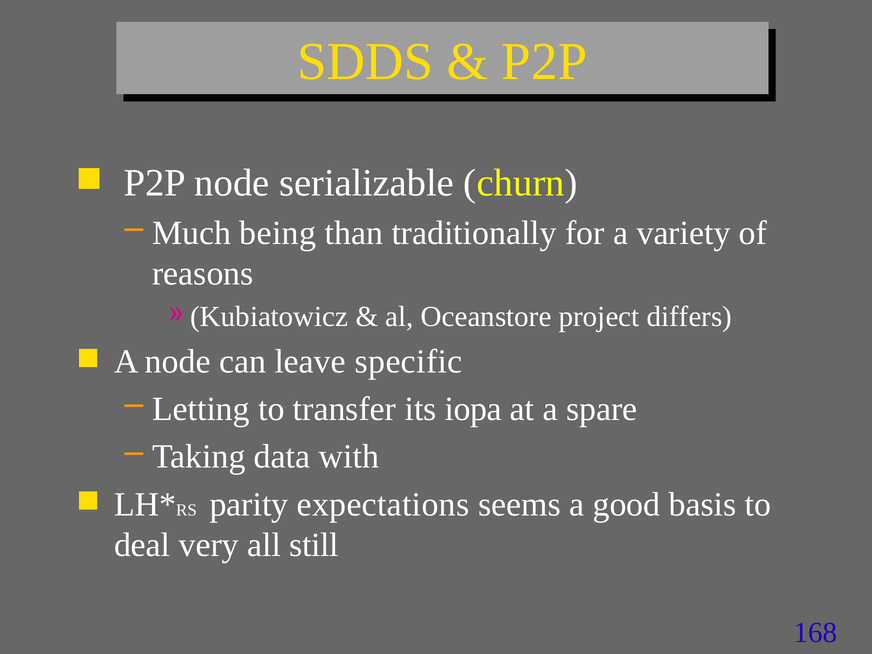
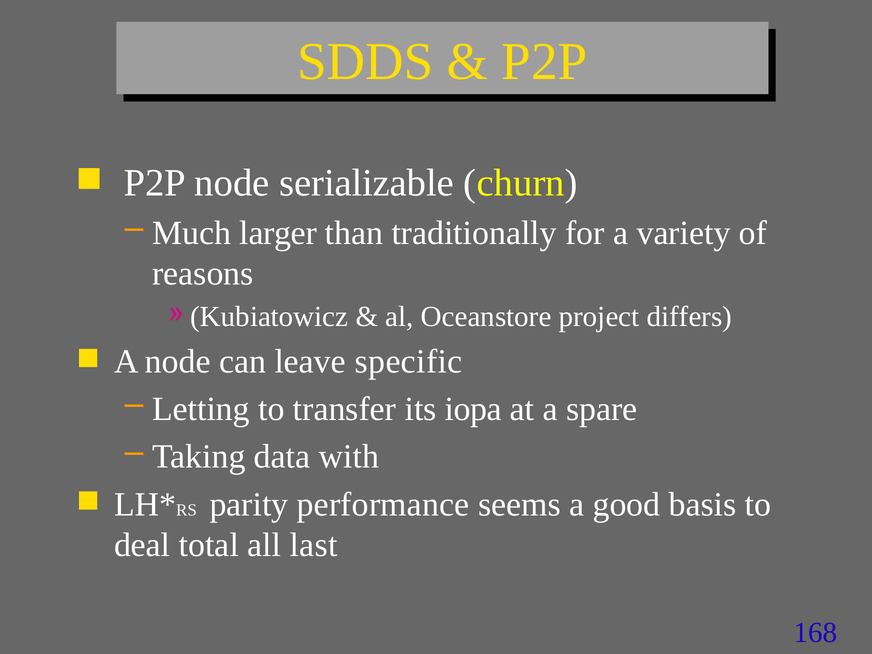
being: being -> larger
expectations: expectations -> performance
very: very -> total
still: still -> last
